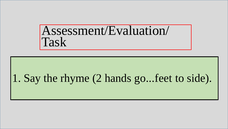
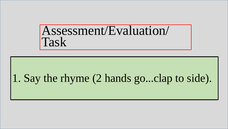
go...feet: go...feet -> go...clap
